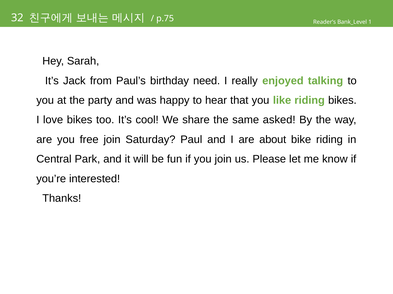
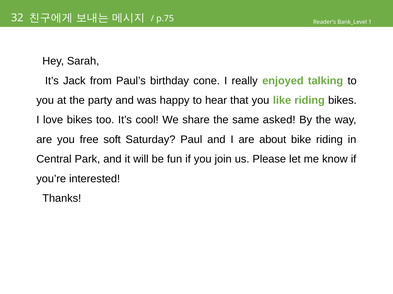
need: need -> cone
free join: join -> soft
